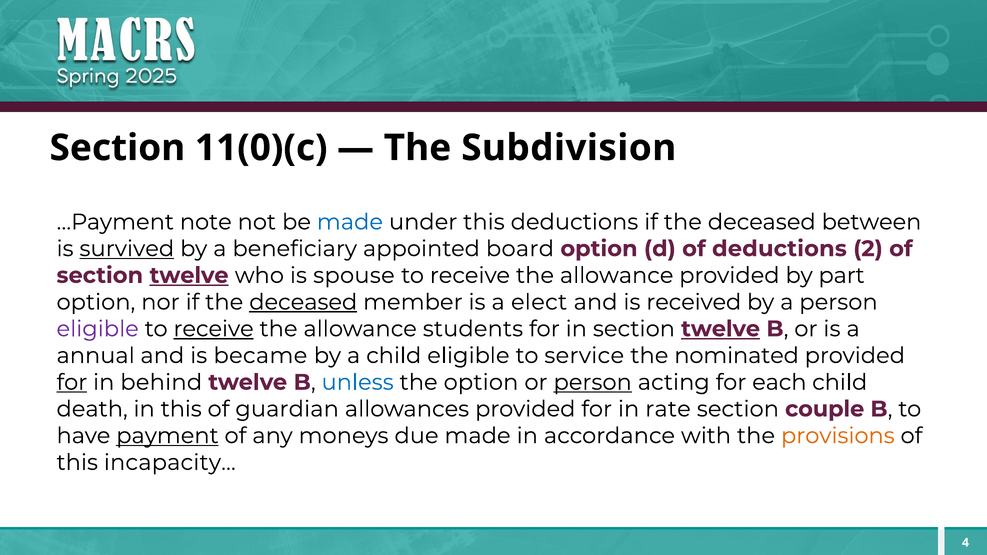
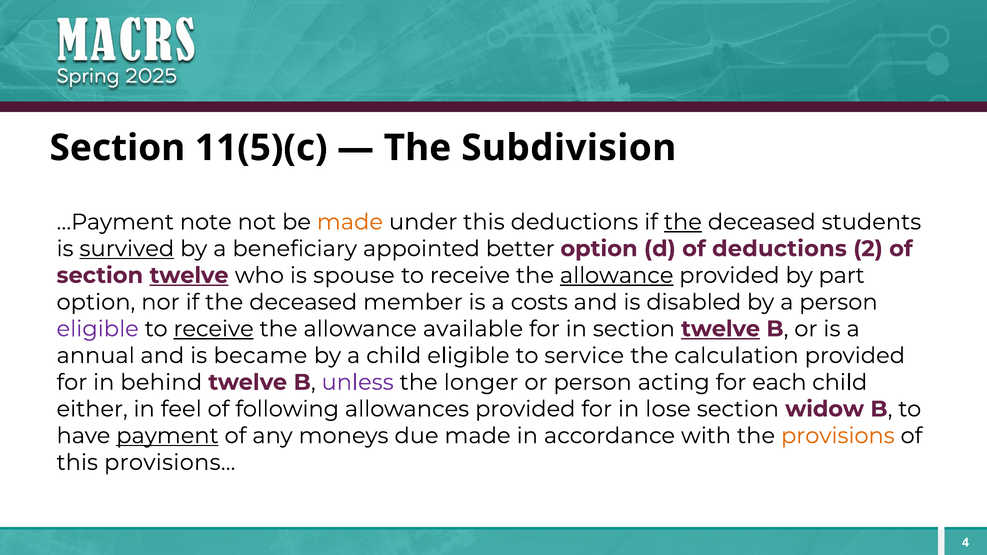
11(0)(c: 11(0)(c -> 11(5)(c
made at (350, 222) colour: blue -> orange
the at (683, 222) underline: none -> present
between: between -> students
board: board -> better
allowance at (617, 276) underline: none -> present
deceased at (303, 302) underline: present -> none
elect: elect -> costs
received: received -> disabled
students: students -> available
nominated: nominated -> calculation
for at (72, 382) underline: present -> none
unless colour: blue -> purple
the option: option -> longer
person at (593, 382) underline: present -> none
death: death -> either
in this: this -> feel
guardian: guardian -> following
rate: rate -> lose
couple: couple -> widow
incapacity…: incapacity… -> provisions…
